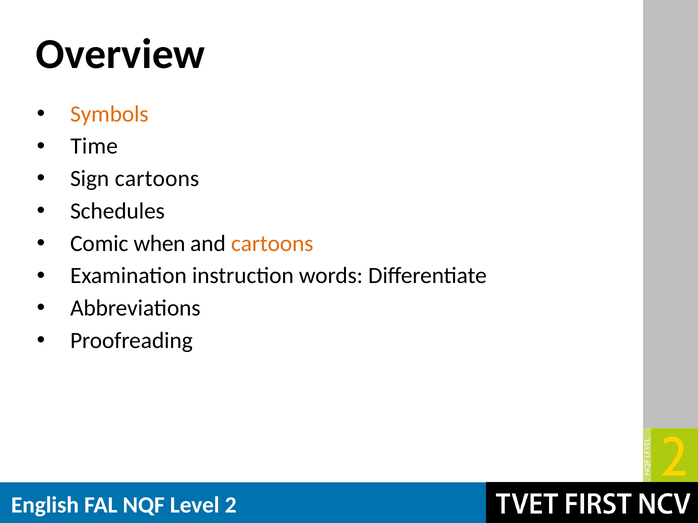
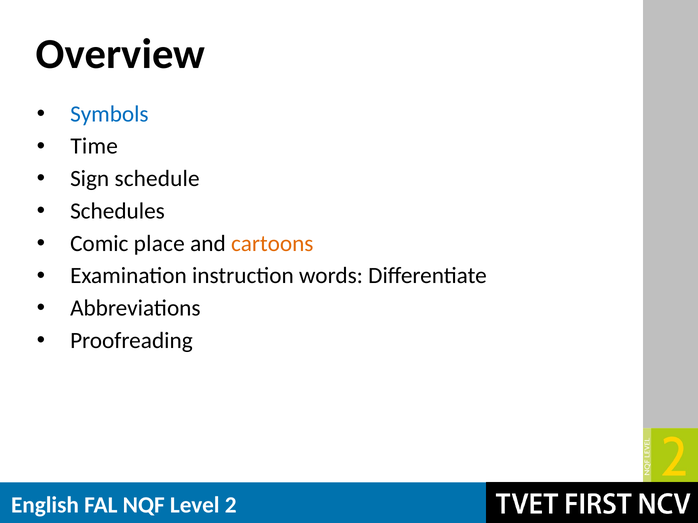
Symbols colour: orange -> blue
Sign cartoons: cartoons -> schedule
when: when -> place
